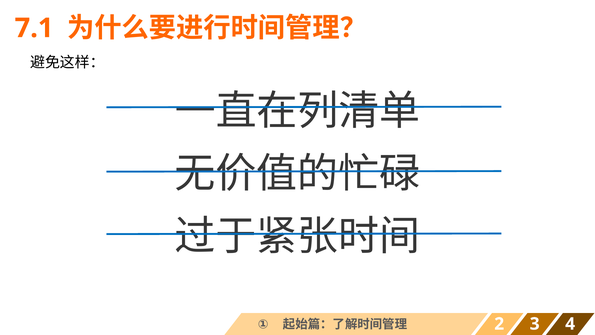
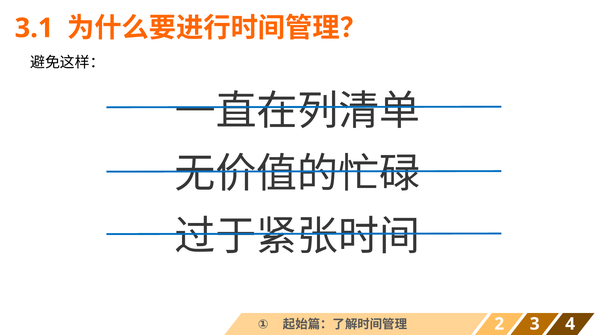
7.1: 7.1 -> 3.1
